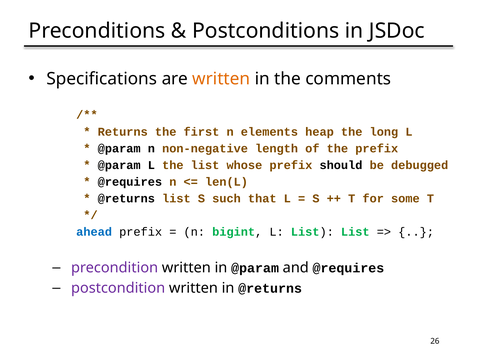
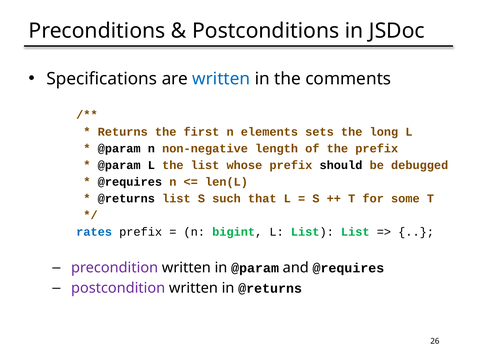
written at (221, 79) colour: orange -> blue
heap: heap -> sets
ahead: ahead -> rates
